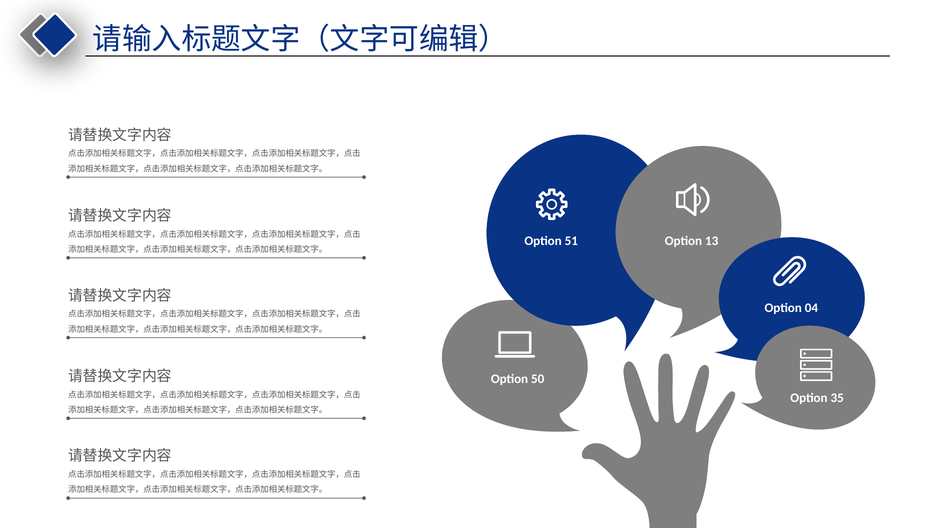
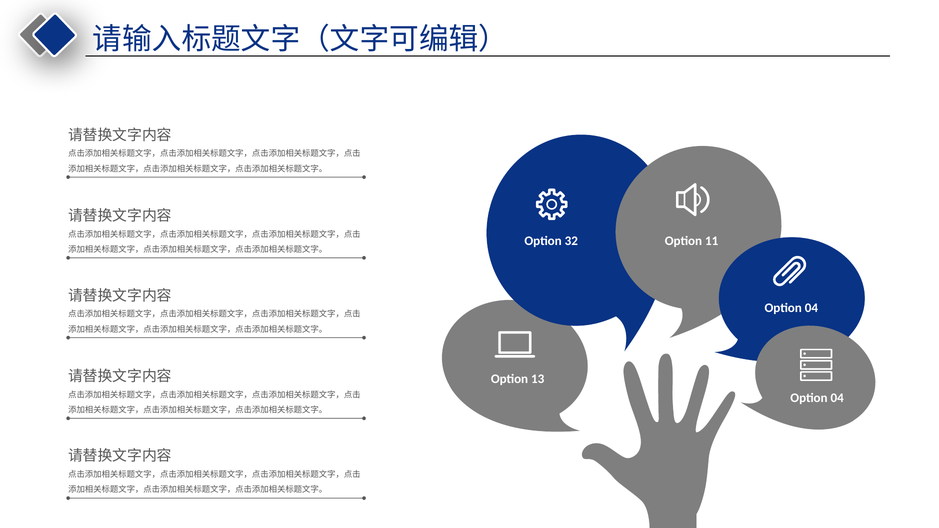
51: 51 -> 32
13: 13 -> 11
50: 50 -> 13
35 at (837, 398): 35 -> 04
